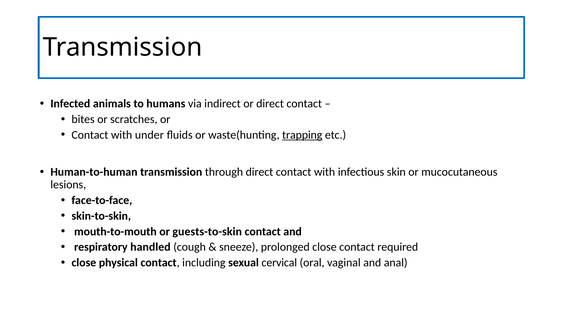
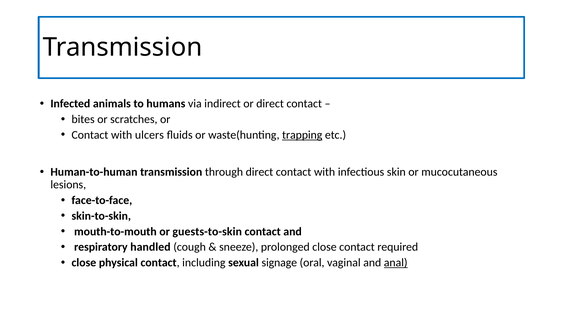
under: under -> ulcers
cervical: cervical -> signage
anal underline: none -> present
